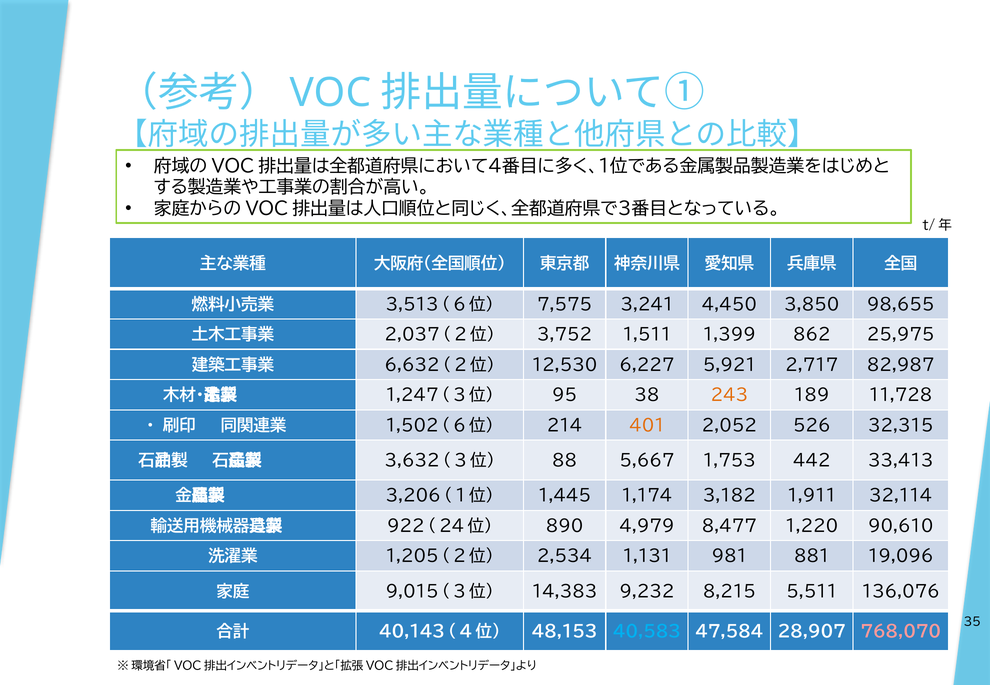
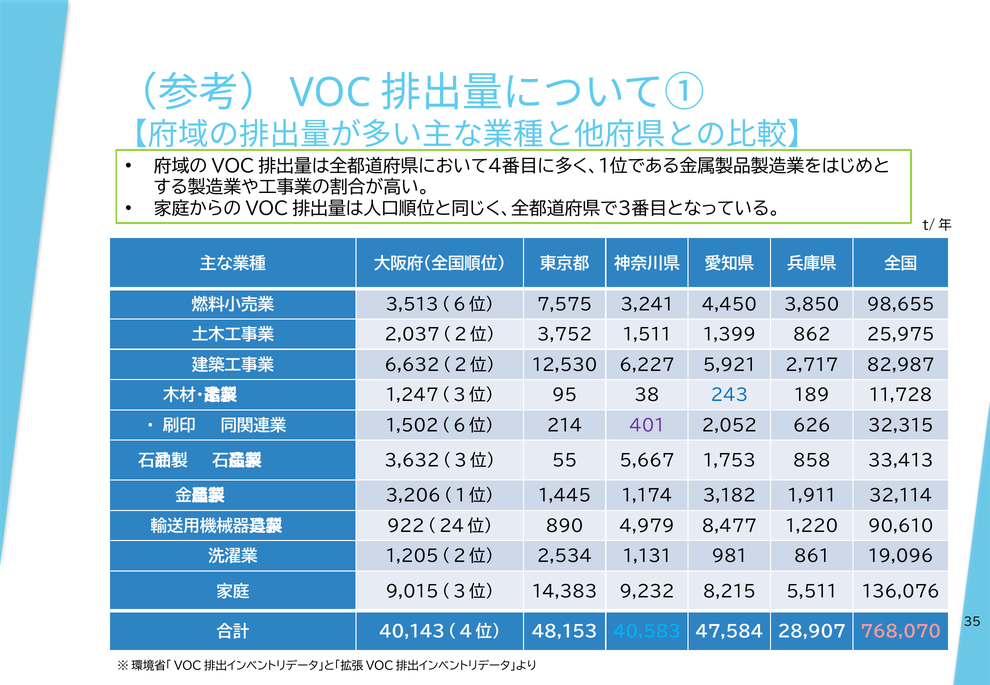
243 colour: orange -> blue
401 colour: orange -> purple
526: 526 -> 626
88: 88 -> 55
442: 442 -> 858
881: 881 -> 861
